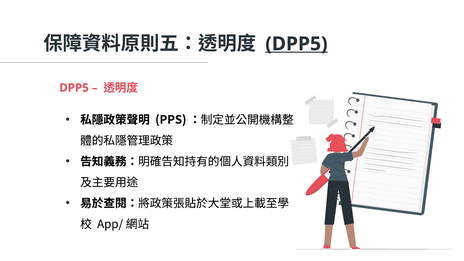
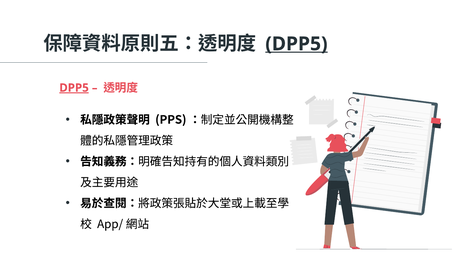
DPP5 at (74, 88) underline: none -> present
